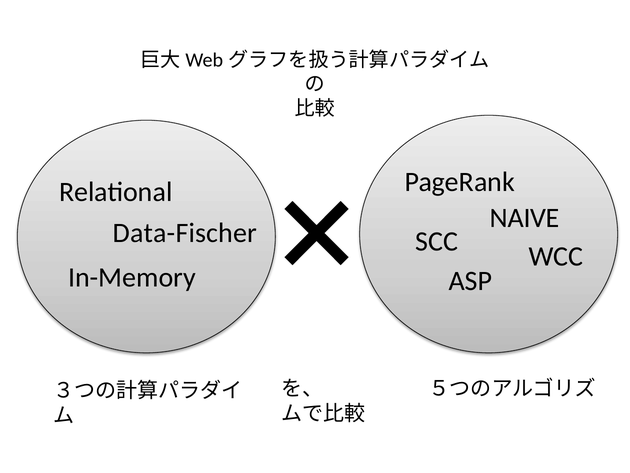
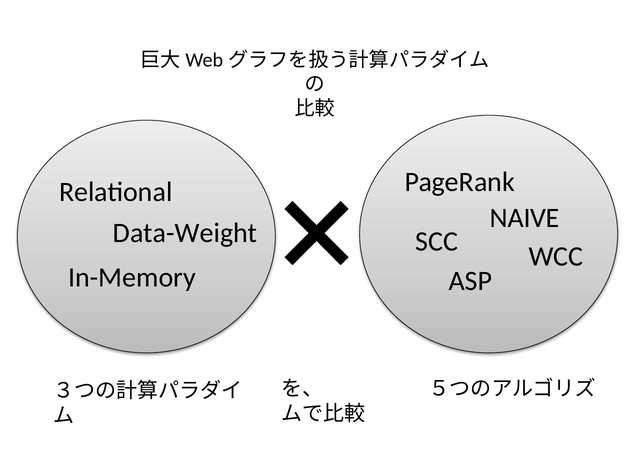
Data-Fischer: Data-Fischer -> Data-Weight
